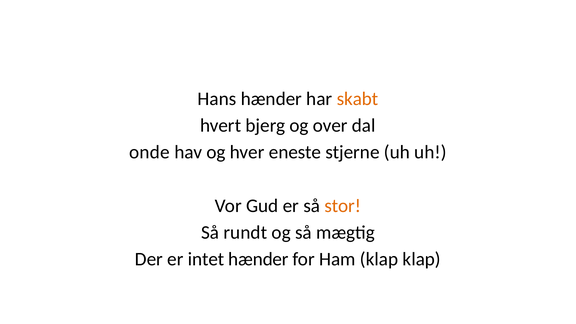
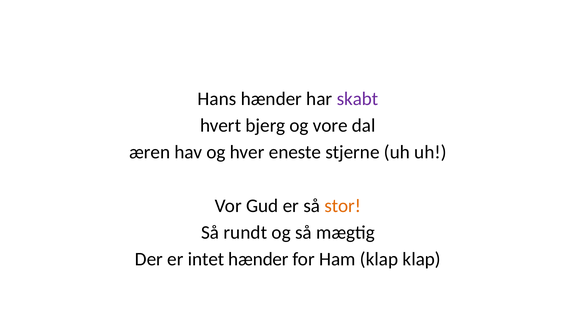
skabt colour: orange -> purple
over: over -> vore
onde: onde -> æren
